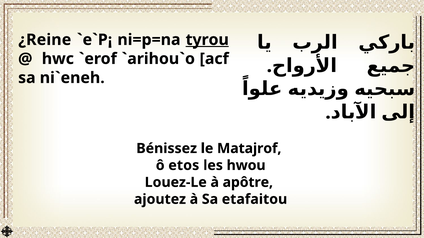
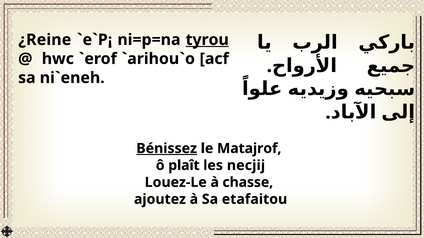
Bénissez underline: none -> present
etos: etos -> plaît
hwou: hwou -> necjij
apôtre: apôtre -> chasse
